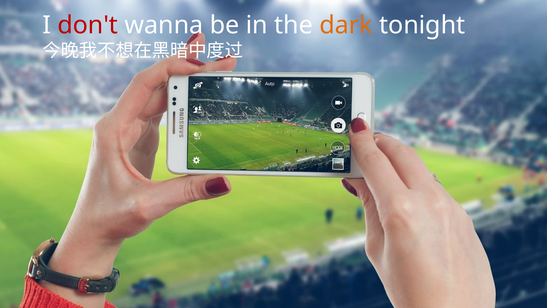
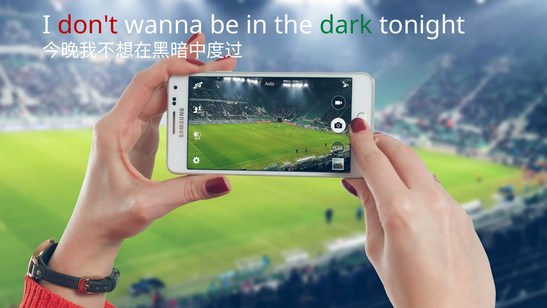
dark colour: orange -> green
